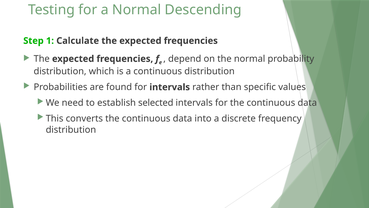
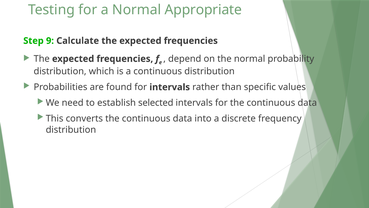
Descending: Descending -> Appropriate
1: 1 -> 9
